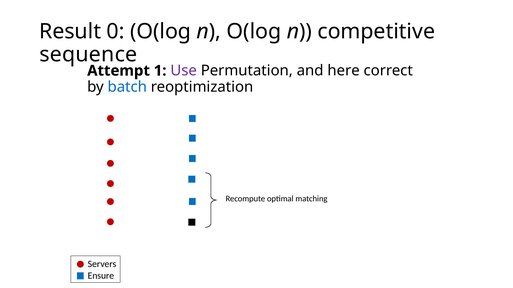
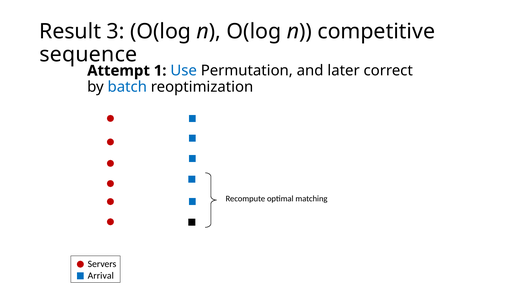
0: 0 -> 3
Use colour: purple -> blue
here: here -> later
Ensure: Ensure -> Arrival
